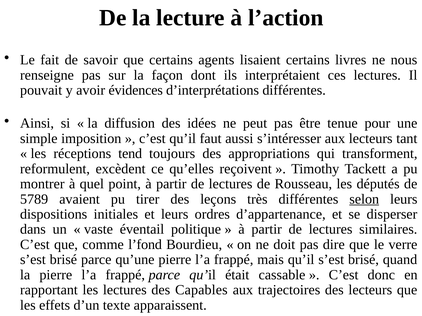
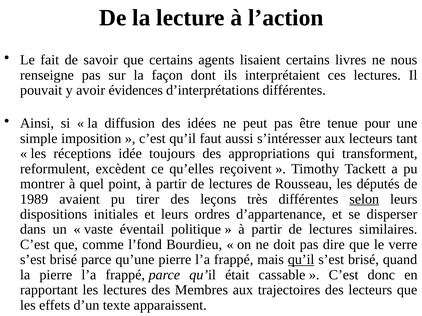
tend: tend -> idée
5789: 5789 -> 1989
qu’il at (301, 260) underline: none -> present
Capables: Capables -> Membres
